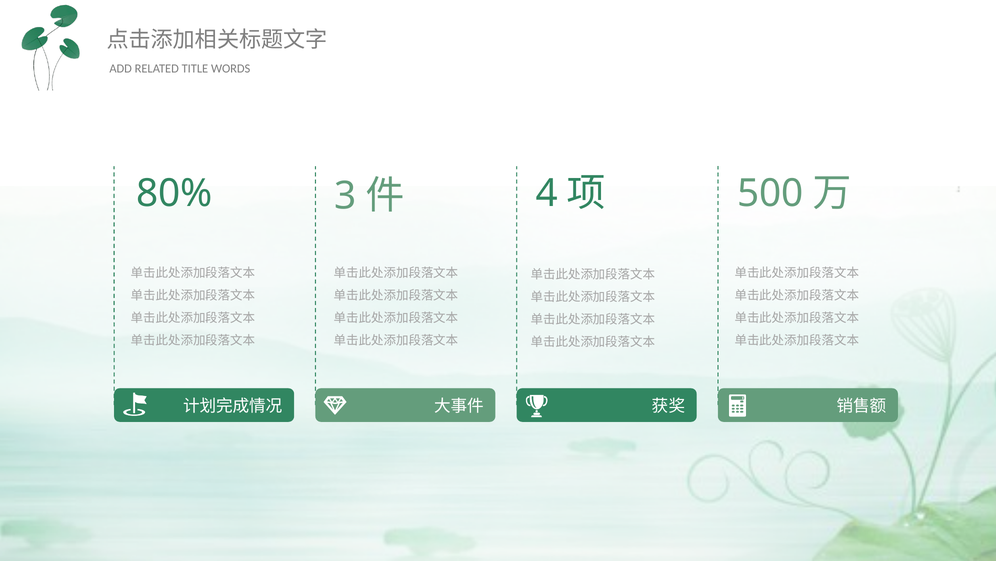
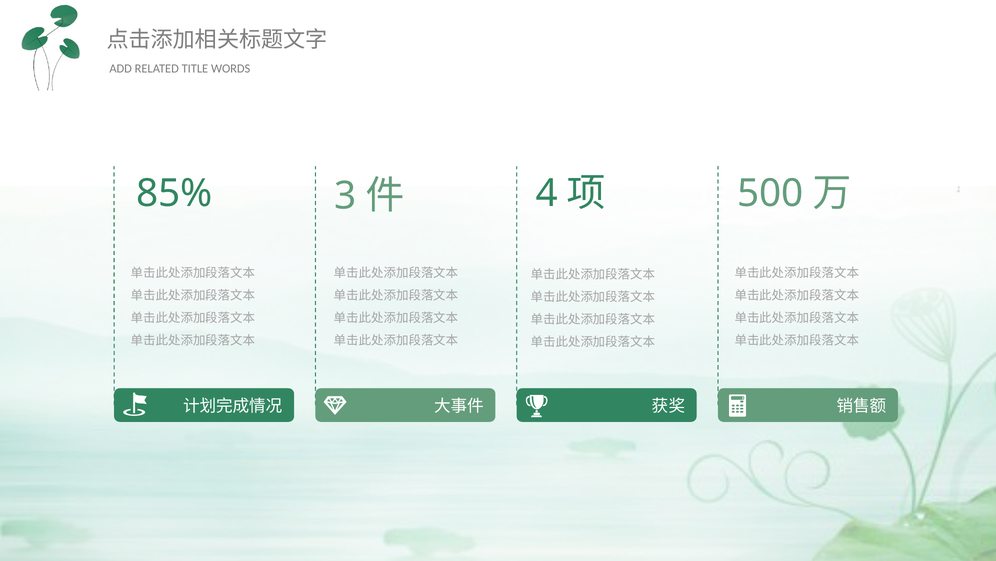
80%: 80% -> 85%
